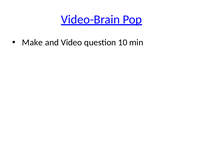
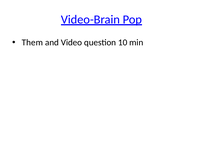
Make: Make -> Them
